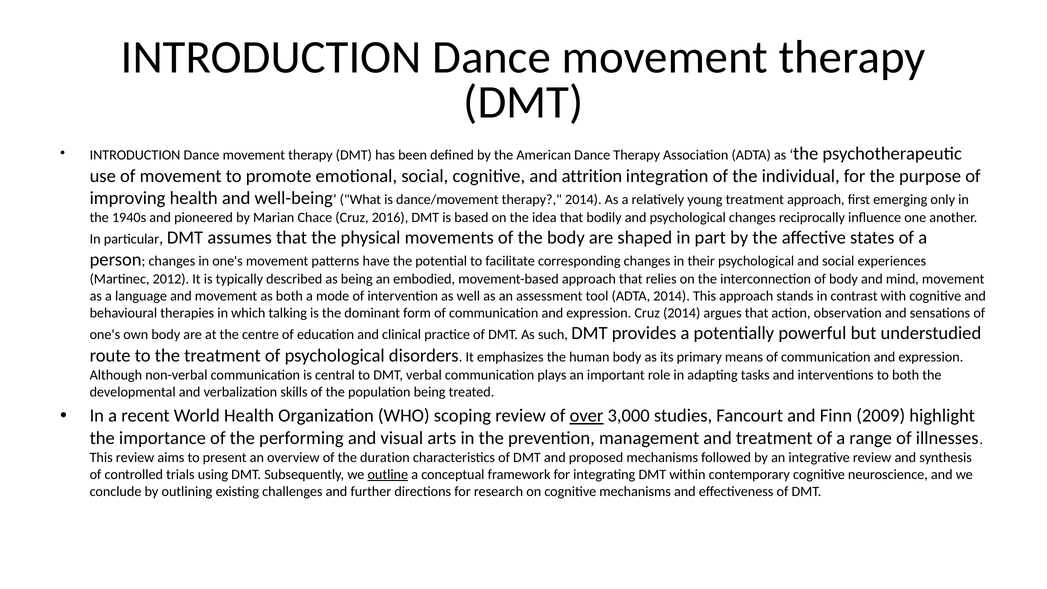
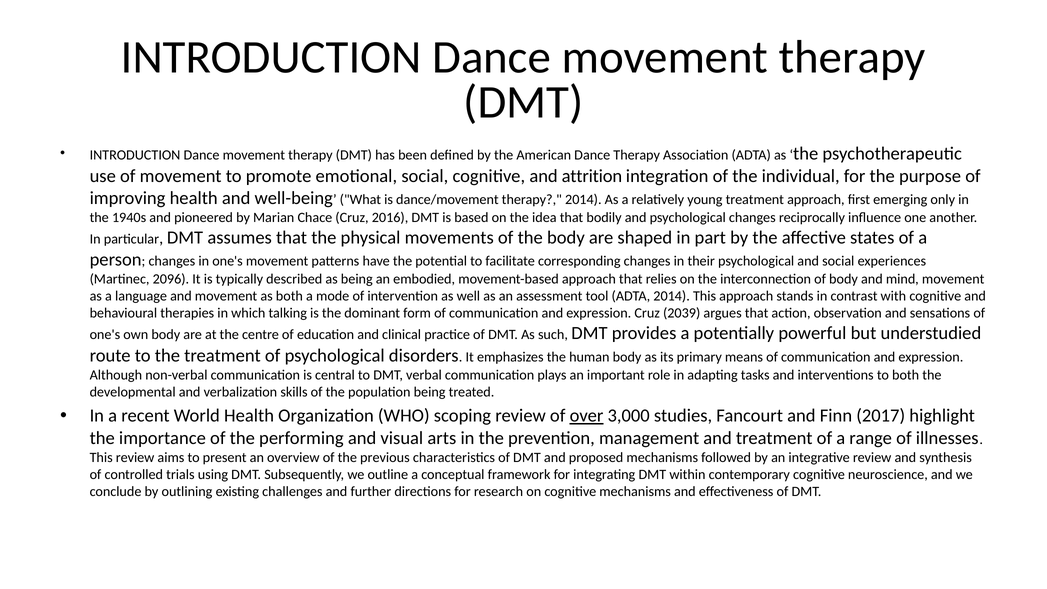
2012: 2012 -> 2096
Cruz 2014: 2014 -> 2039
2009: 2009 -> 2017
duration: duration -> previous
outline underline: present -> none
